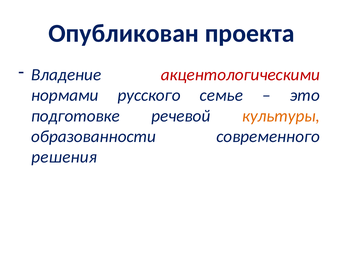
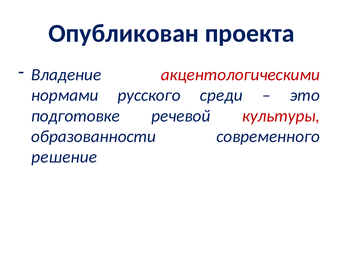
семье: семье -> среди
культуры colour: orange -> red
решения: решения -> решение
